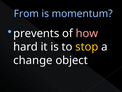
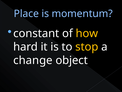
From: From -> Place
prevents: prevents -> constant
how colour: pink -> yellow
